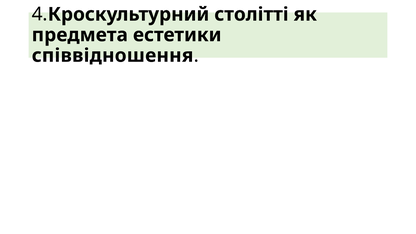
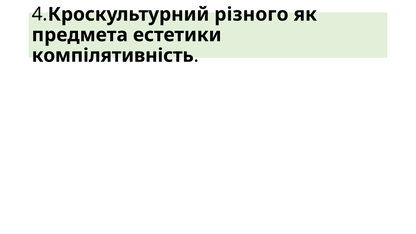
столітті: столітті -> різного
співвідношення: співвідношення -> компілятивність
